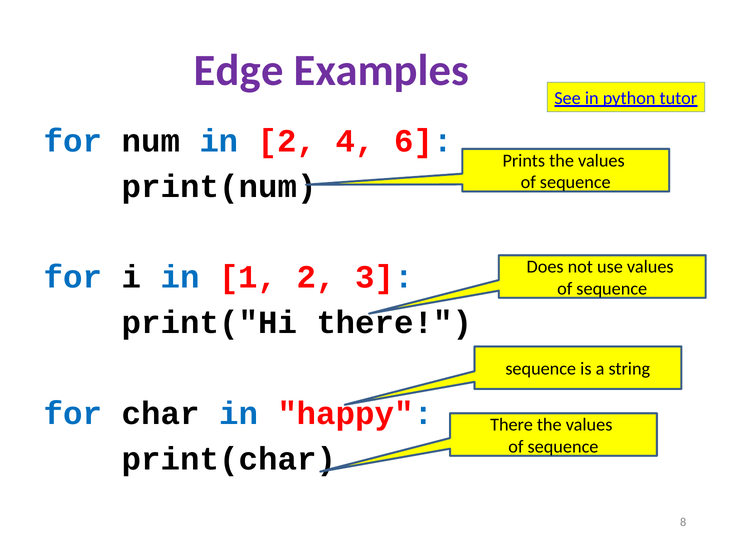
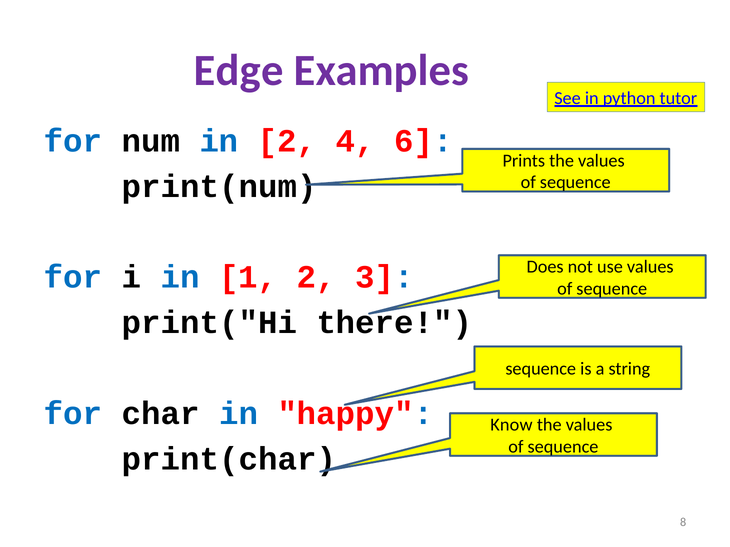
There at (512, 425): There -> Know
